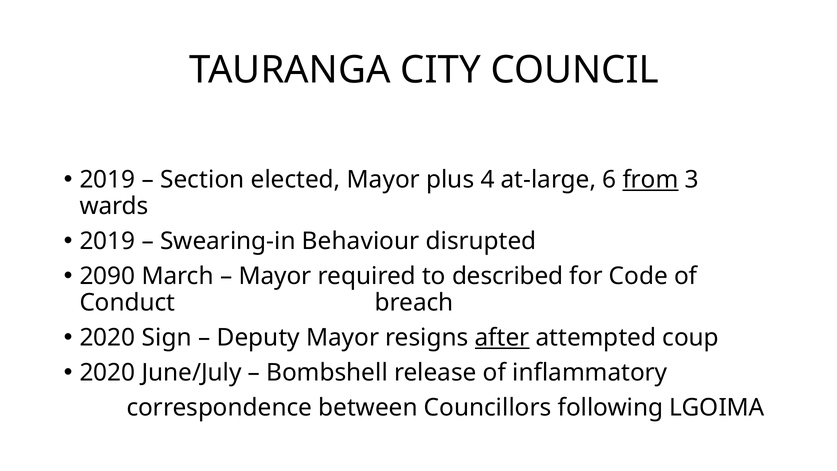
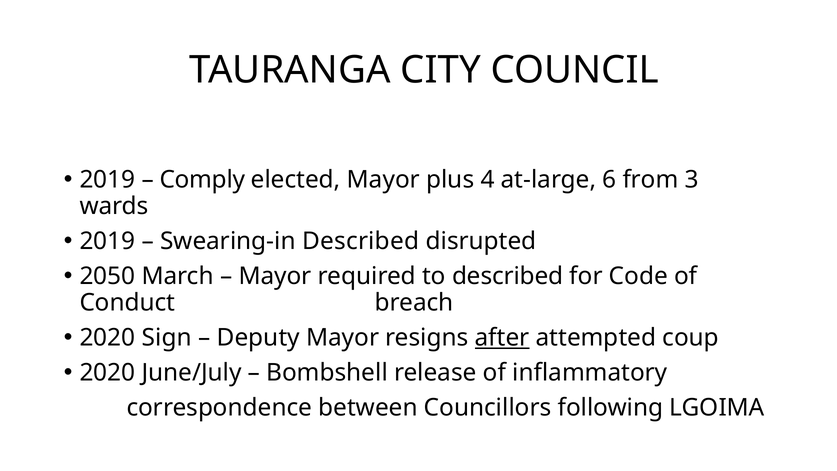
Section: Section -> Comply
from underline: present -> none
Swearing-in Behaviour: Behaviour -> Described
2090: 2090 -> 2050
